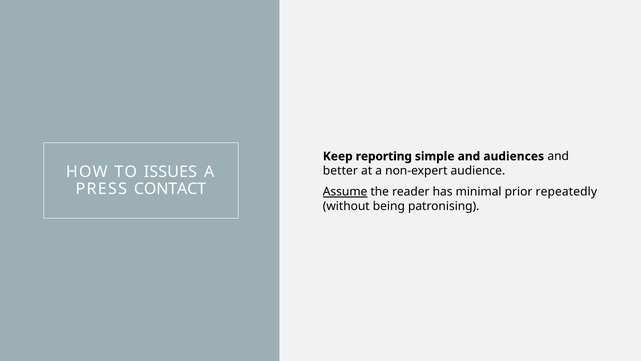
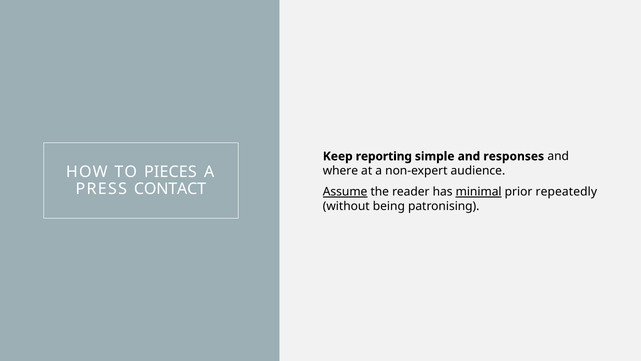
audiences: audiences -> responses
ISSUES: ISSUES -> PIECES
better: better -> where
minimal underline: none -> present
